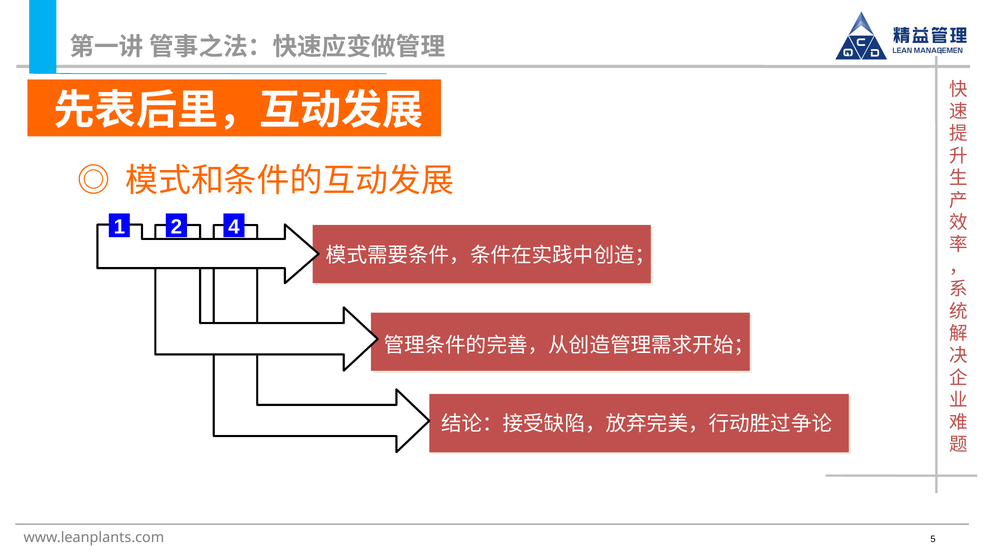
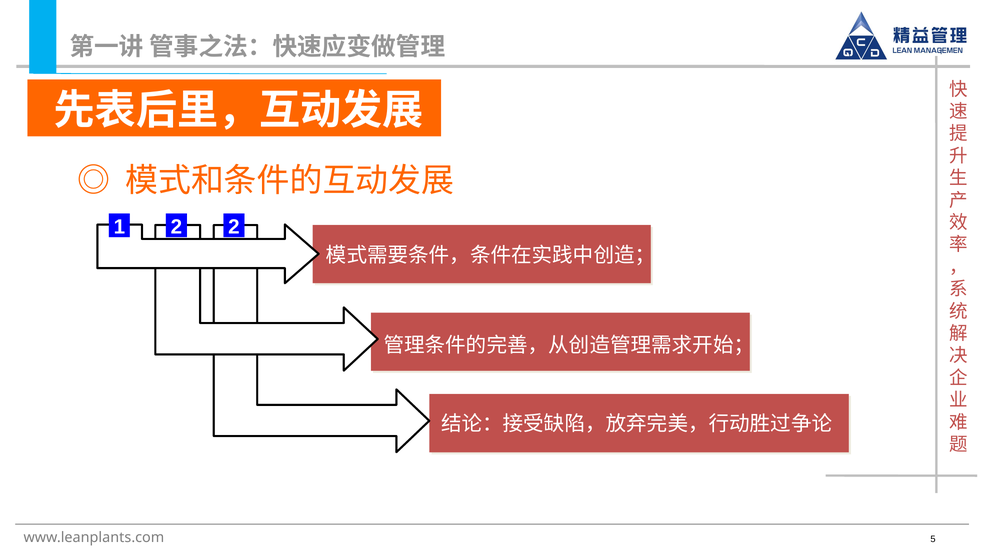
2 4: 4 -> 2
